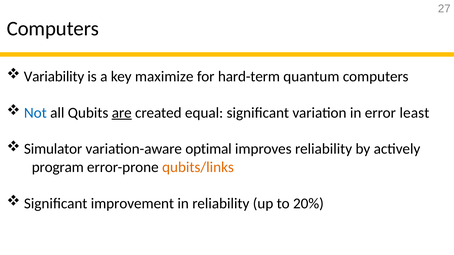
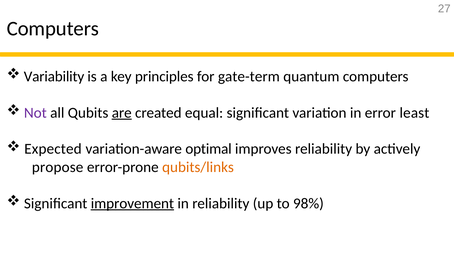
maximize: maximize -> principles
hard-term: hard-term -> gate-term
Not colour: blue -> purple
Simulator: Simulator -> Expected
program: program -> propose
improvement underline: none -> present
20%: 20% -> 98%
